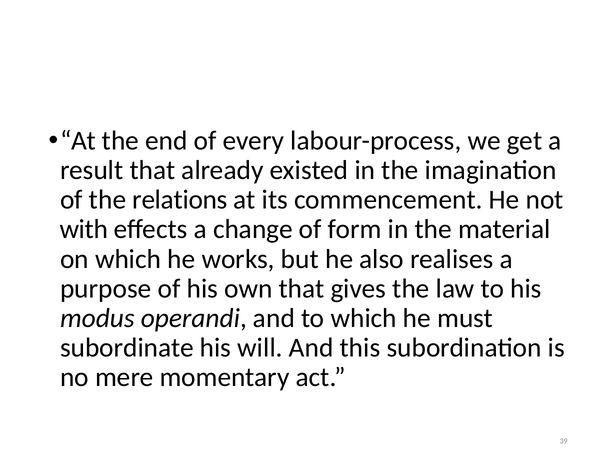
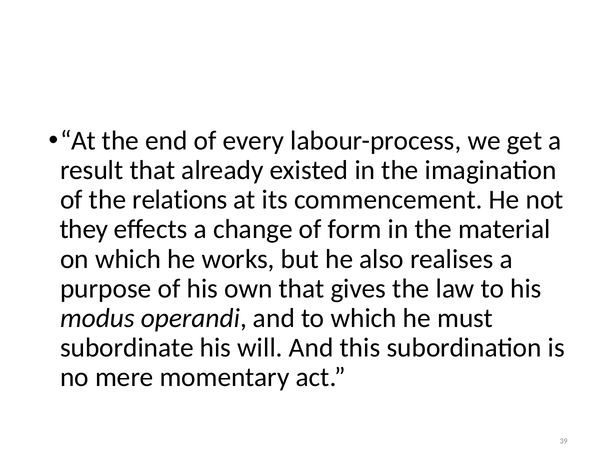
with: with -> they
